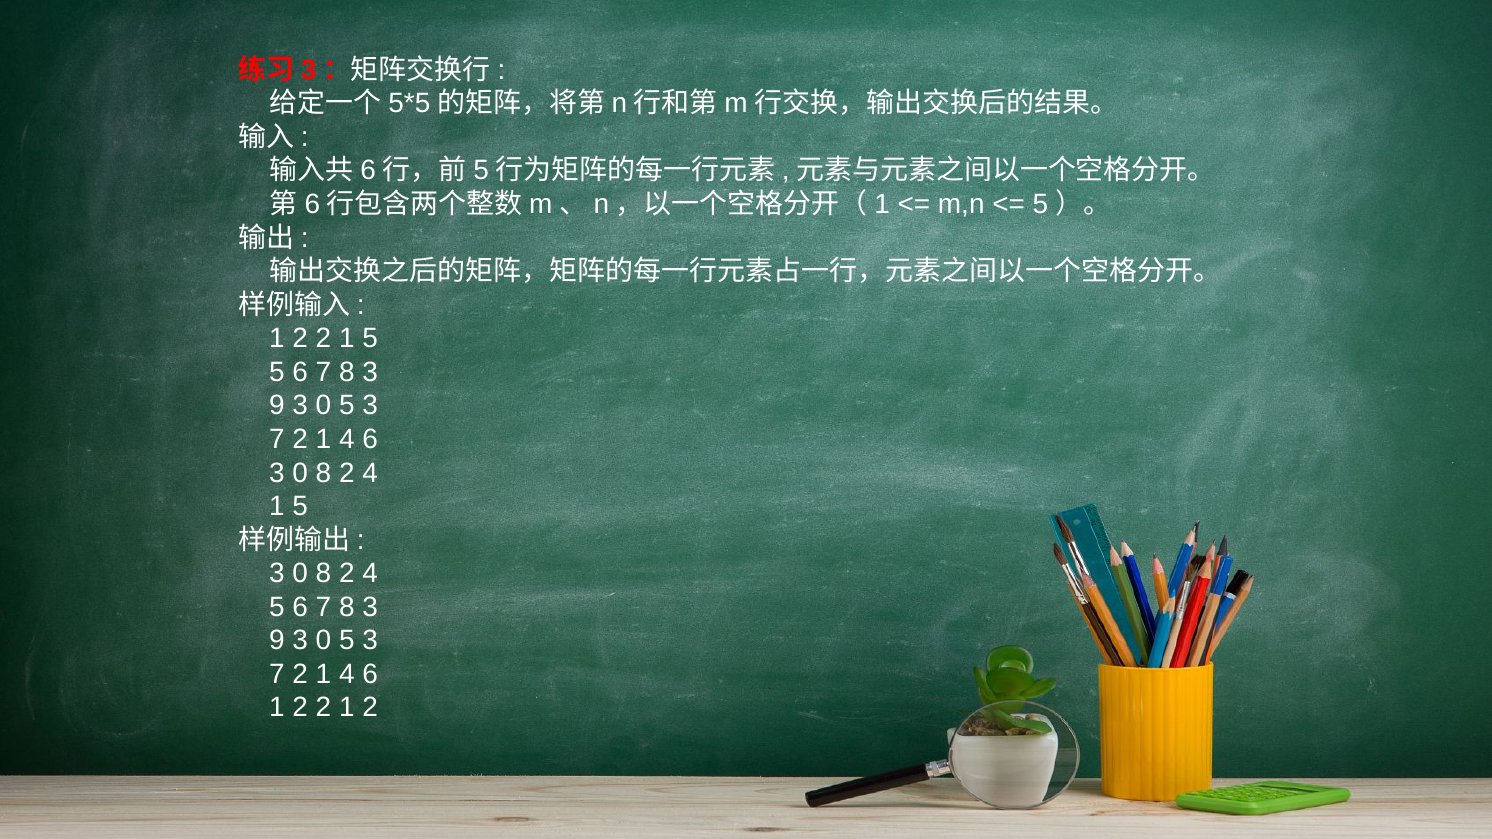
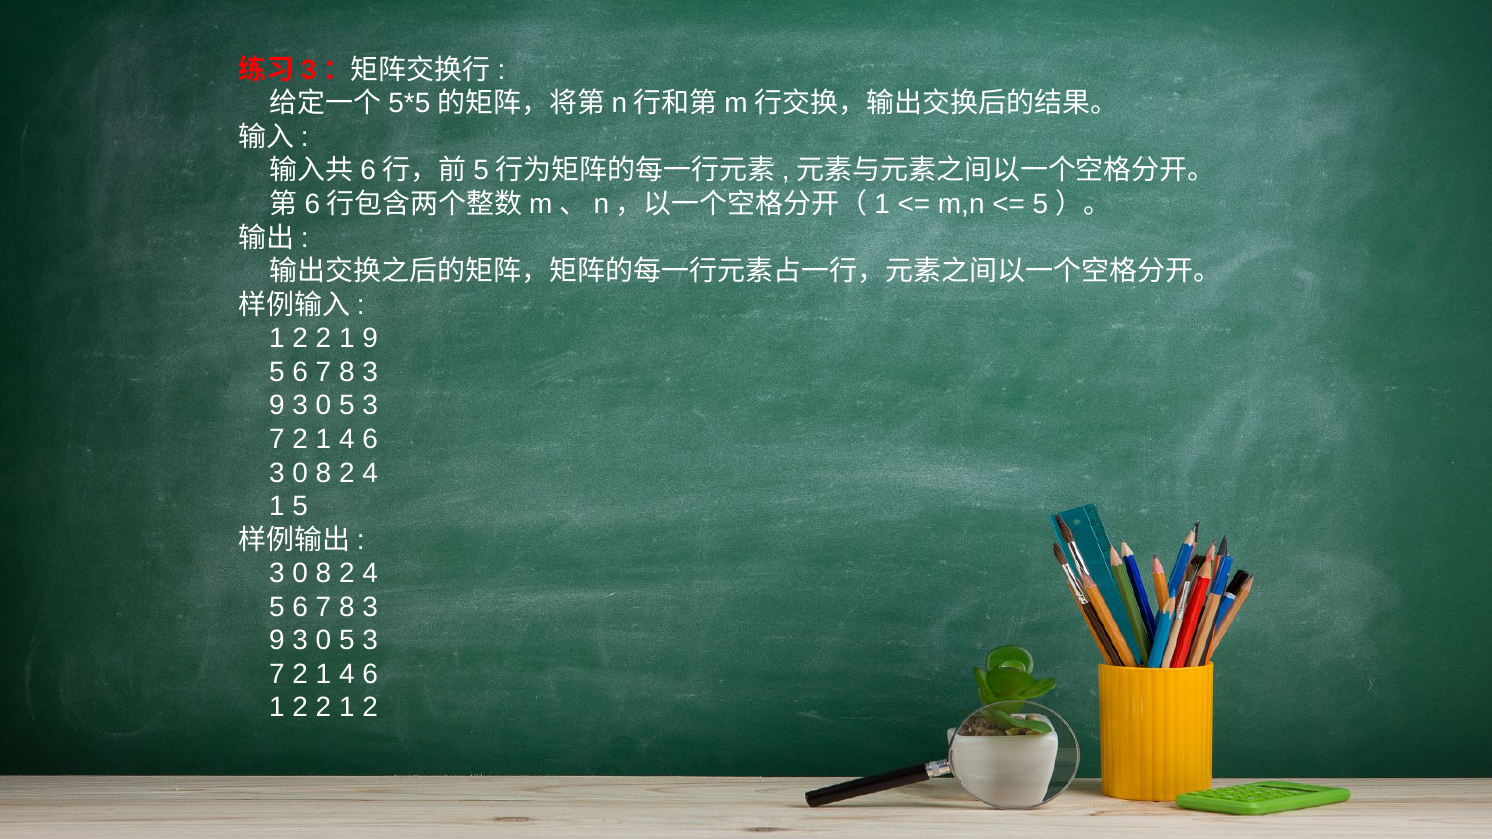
2 1 5: 5 -> 9
